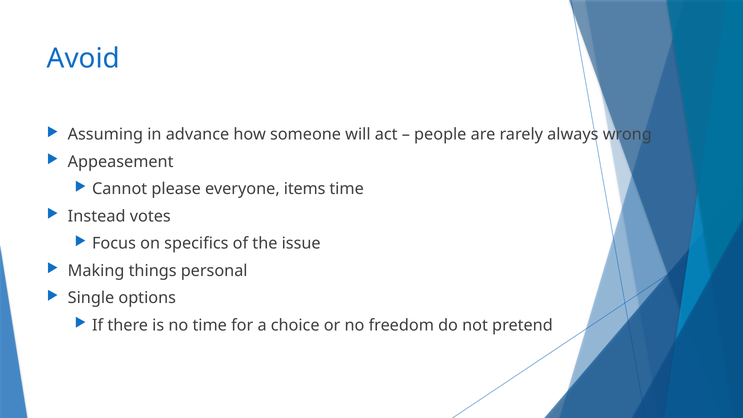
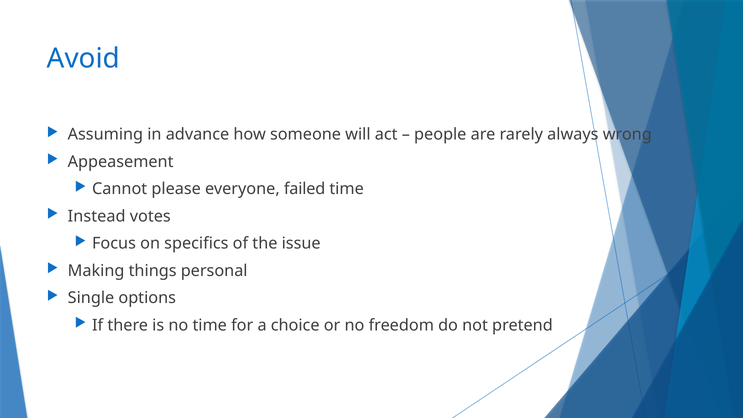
items: items -> failed
